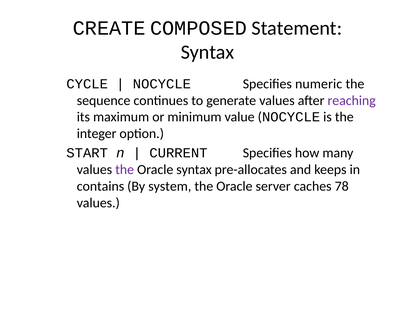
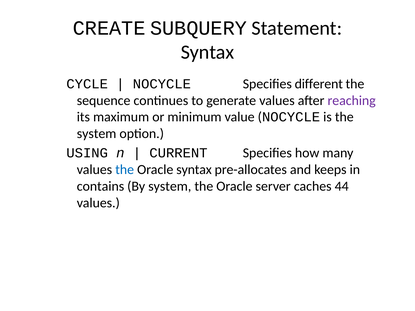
COMPOSED: COMPOSED -> SUBQUERY
numeric: numeric -> different
integer at (97, 134): integer -> system
START: START -> USING
the at (125, 170) colour: purple -> blue
78: 78 -> 44
